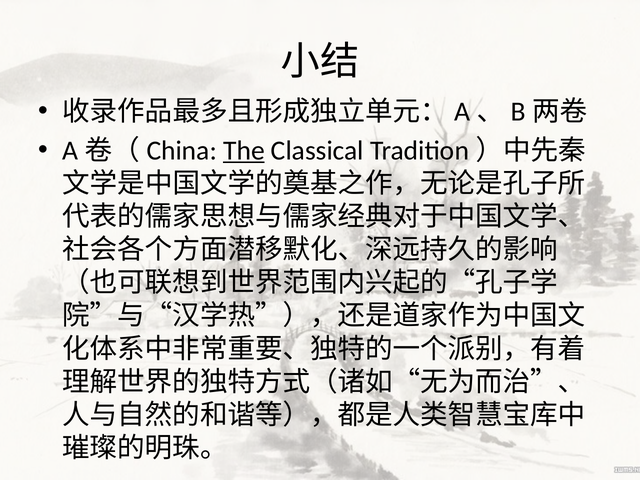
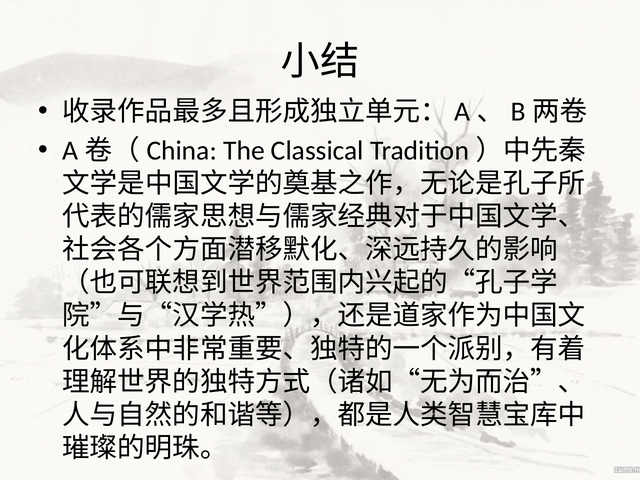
The underline: present -> none
